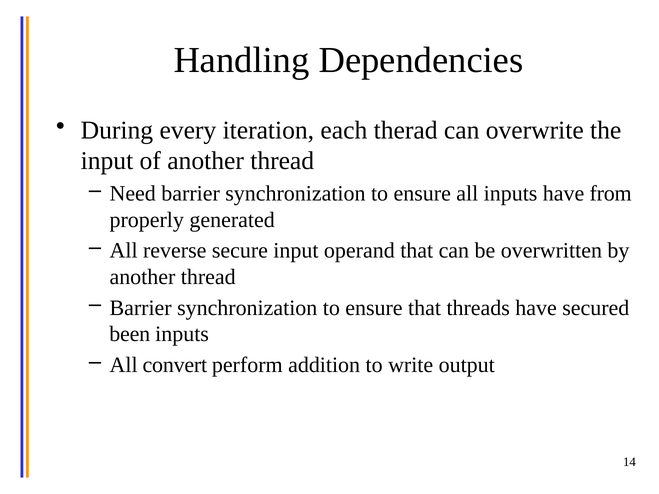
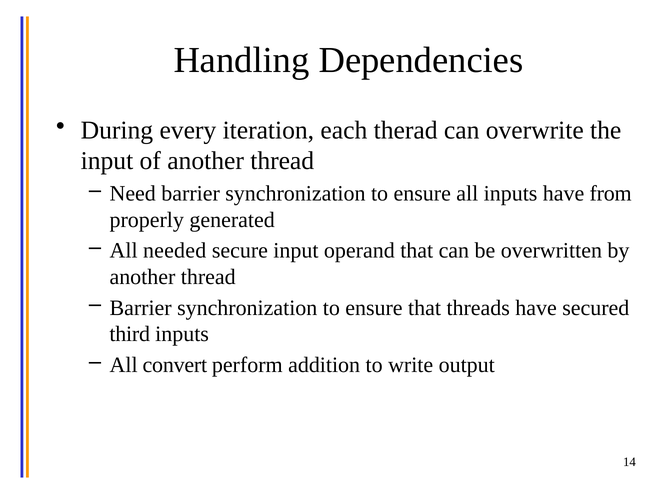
reverse: reverse -> needed
been: been -> third
